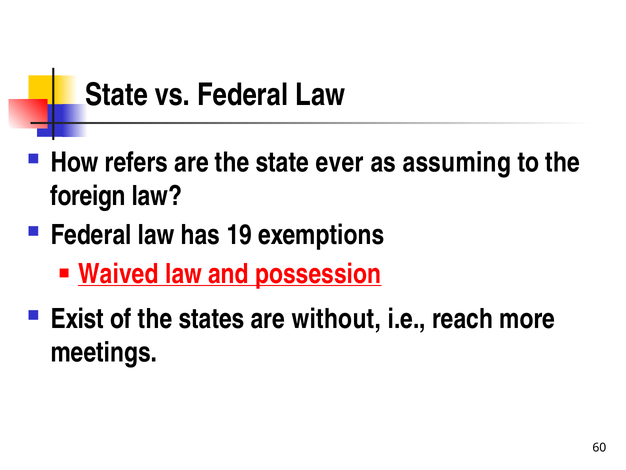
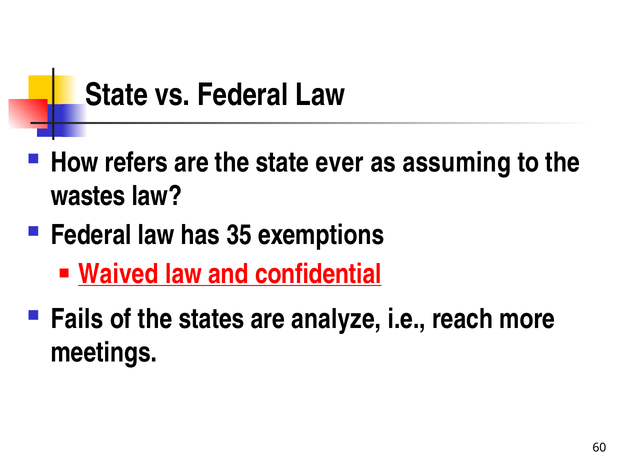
foreign: foreign -> wastes
19: 19 -> 35
possession: possession -> confidential
Exist: Exist -> Fails
without: without -> analyze
